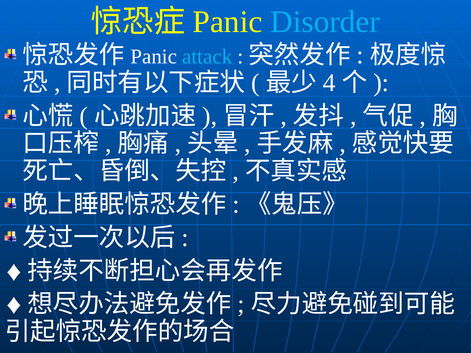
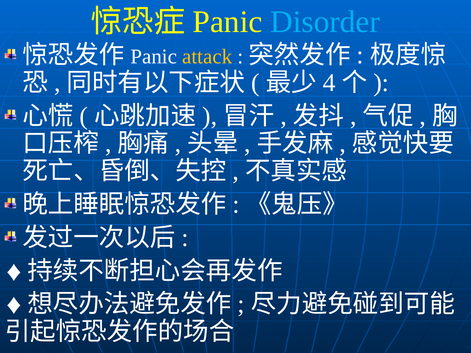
attack colour: light blue -> yellow
